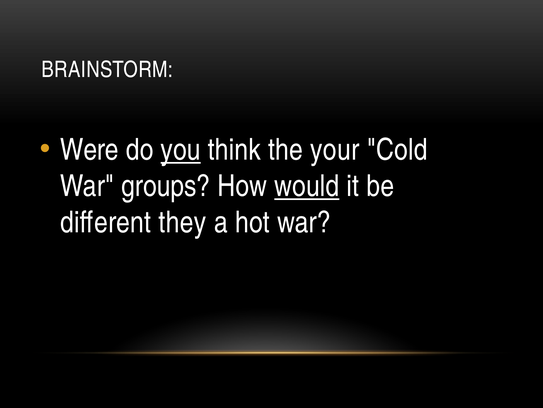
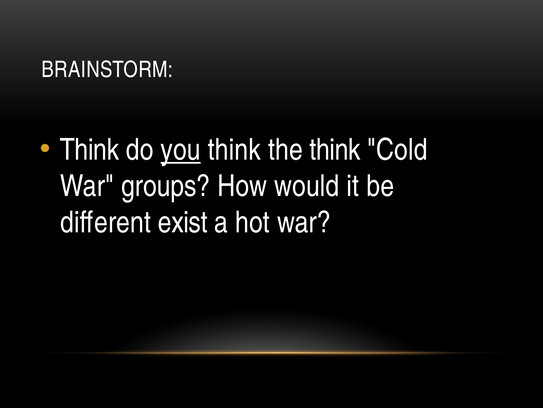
Were at (89, 150): Were -> Think
the your: your -> think
would underline: present -> none
they: they -> exist
